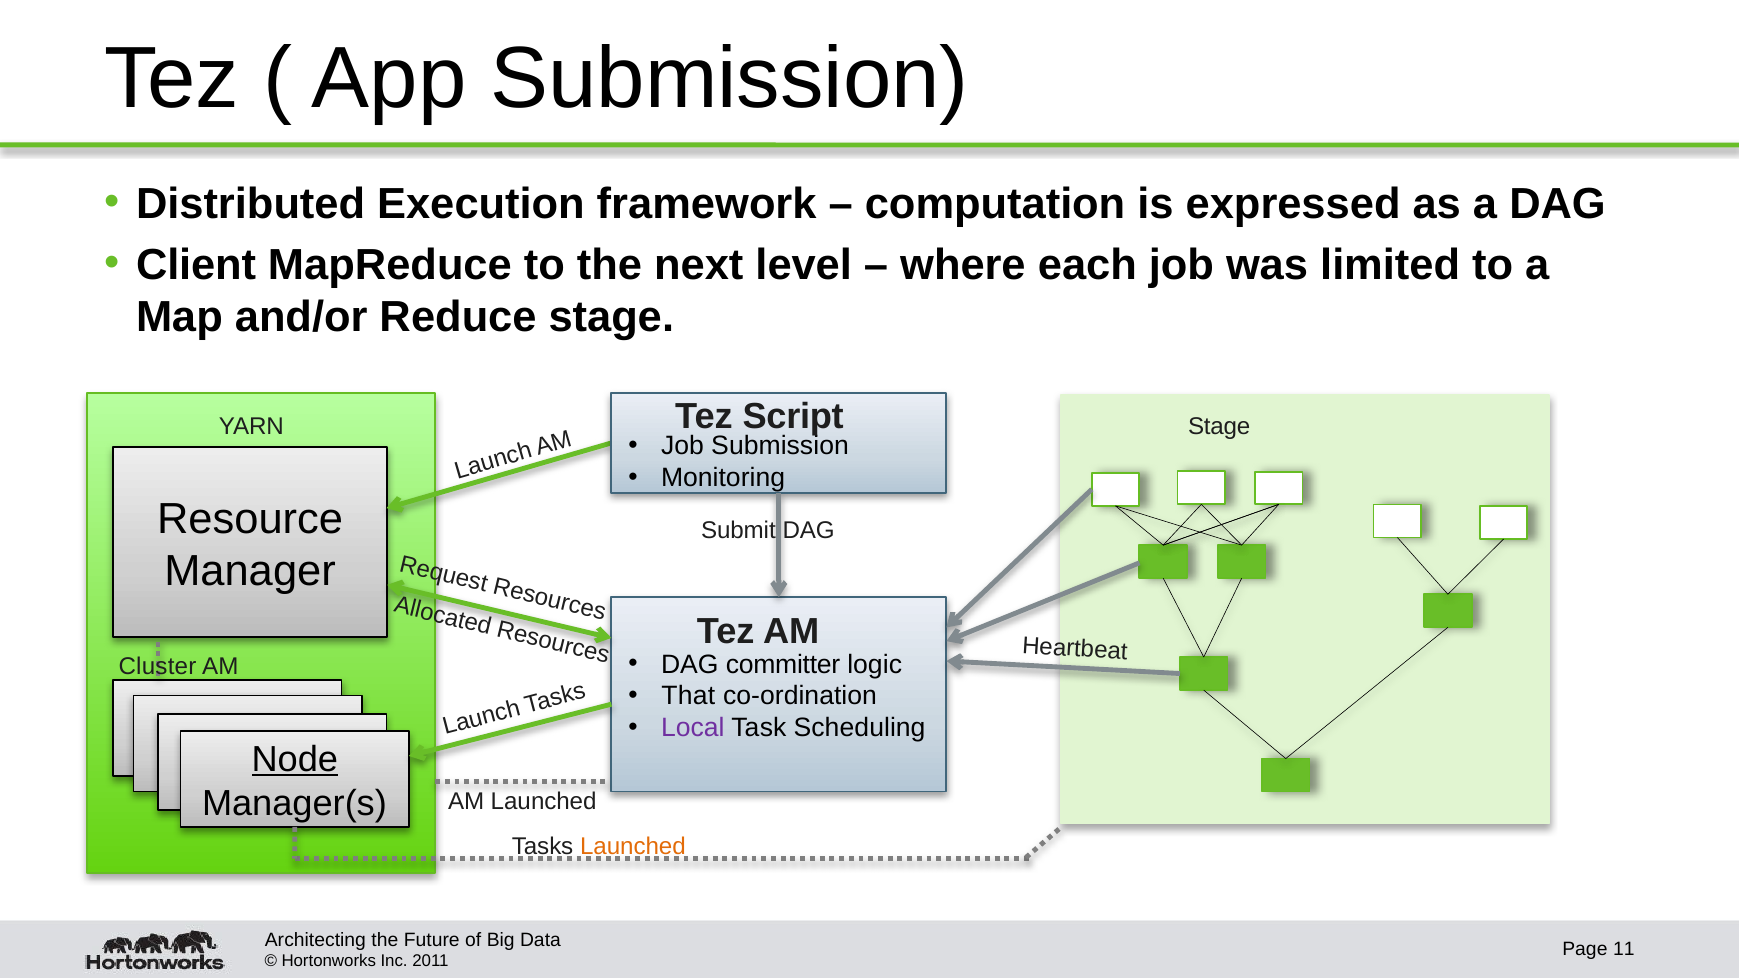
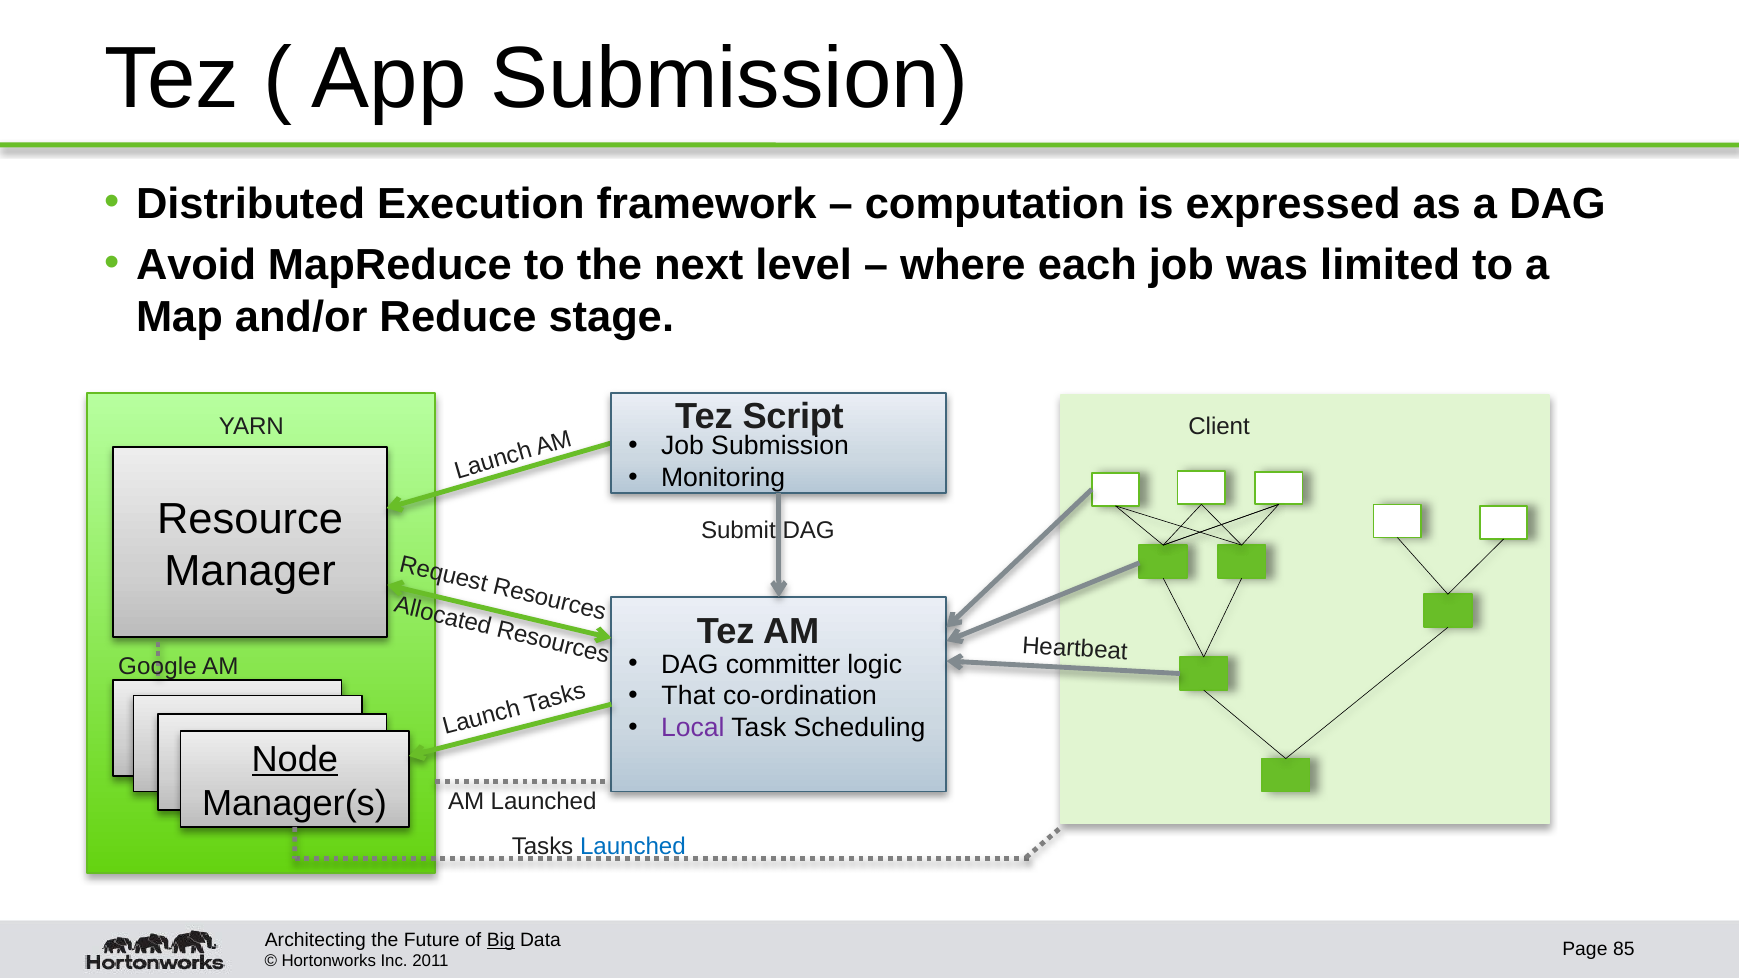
Client: Client -> Avoid
YARN Stage: Stage -> Client
Cluster: Cluster -> Google
Launched at (633, 847) colour: orange -> blue
Big underline: none -> present
11: 11 -> 85
